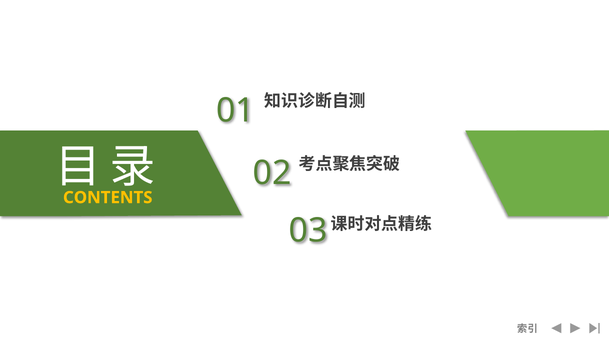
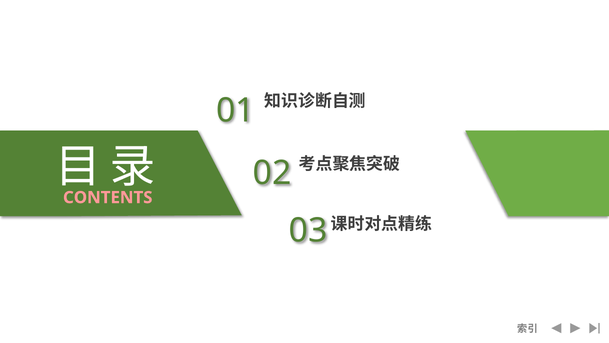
CONTENTS colour: yellow -> pink
